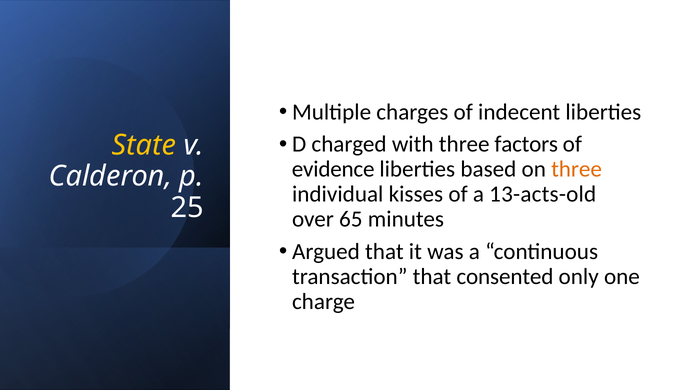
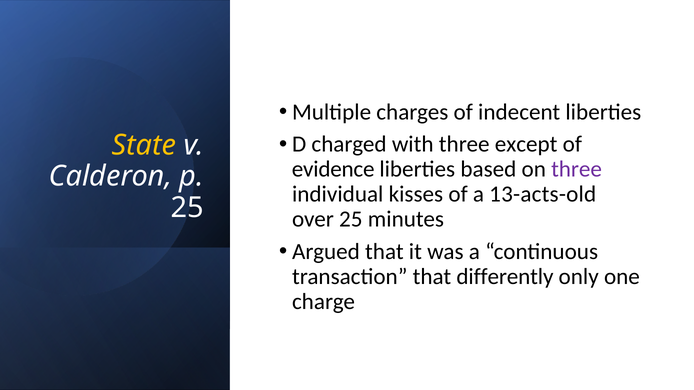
factors: factors -> except
three at (577, 169) colour: orange -> purple
over 65: 65 -> 25
consented: consented -> differently
